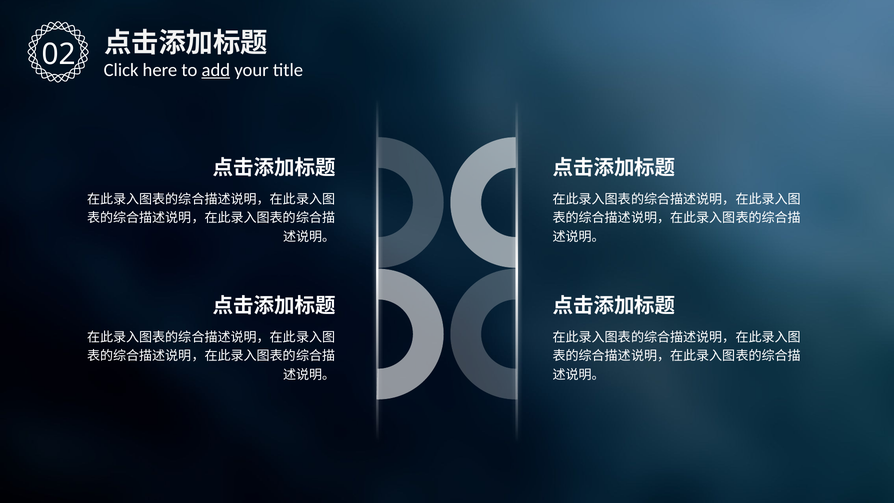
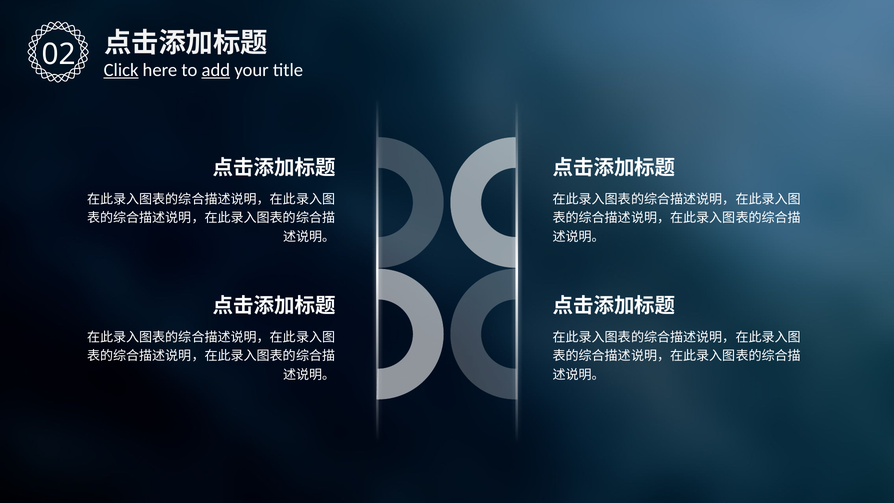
Click underline: none -> present
